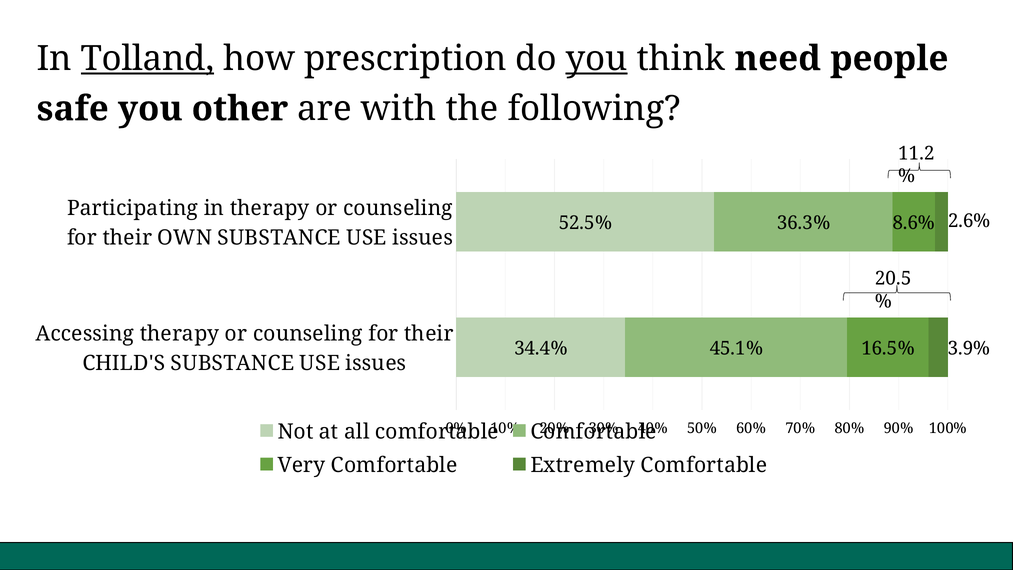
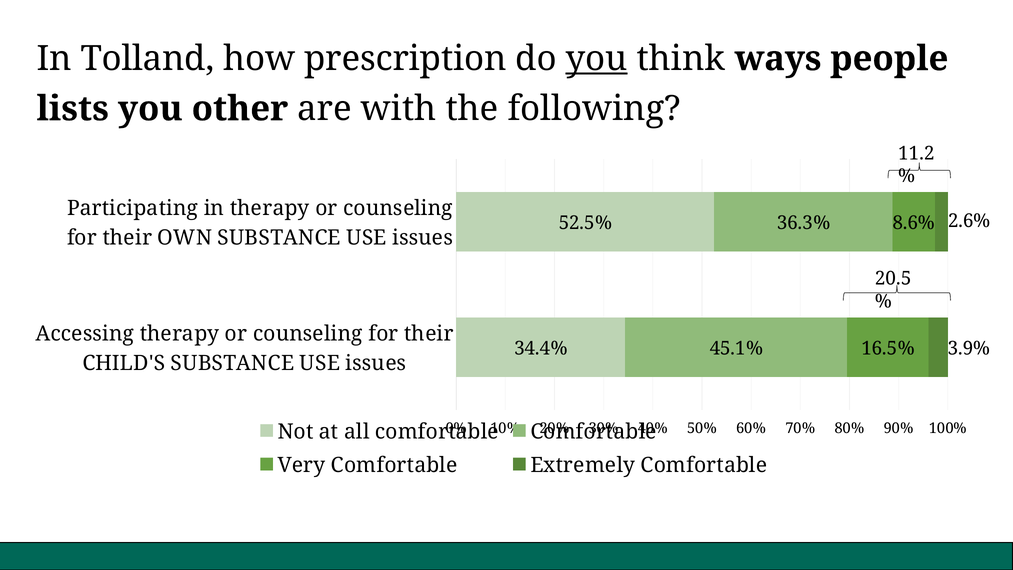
Tolland underline: present -> none
need: need -> ways
safe: safe -> lists
